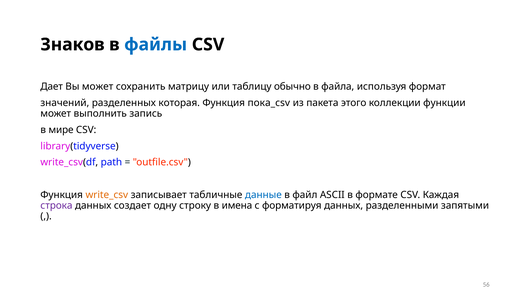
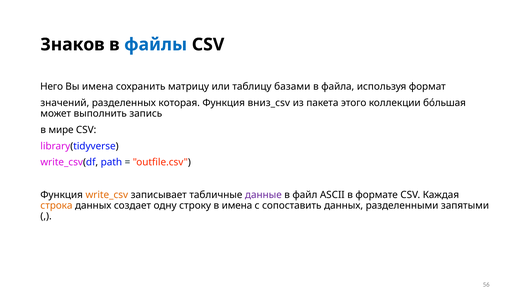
Дает: Дает -> Него
Вы может: может -> имена
обычно: обычно -> базами
пока_csv: пока_csv -> вниз_csv
функции: функции -> бóльшая
данные colour: blue -> purple
строка colour: purple -> orange
форматируя: форматируя -> сопоставить
